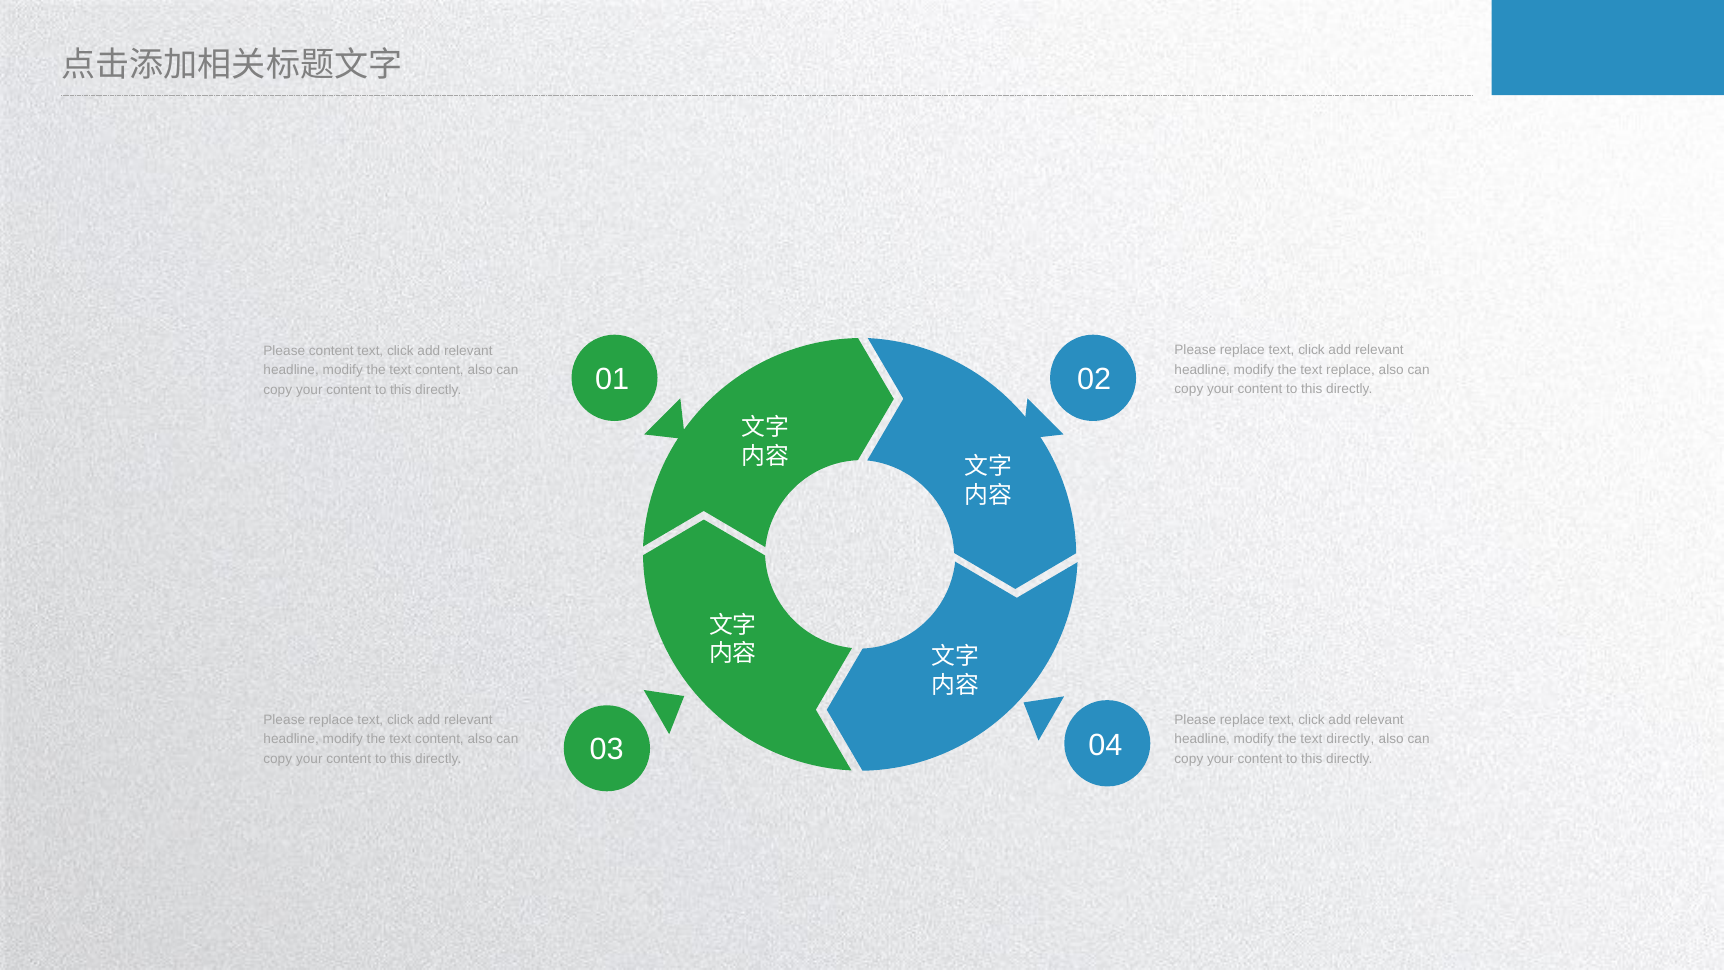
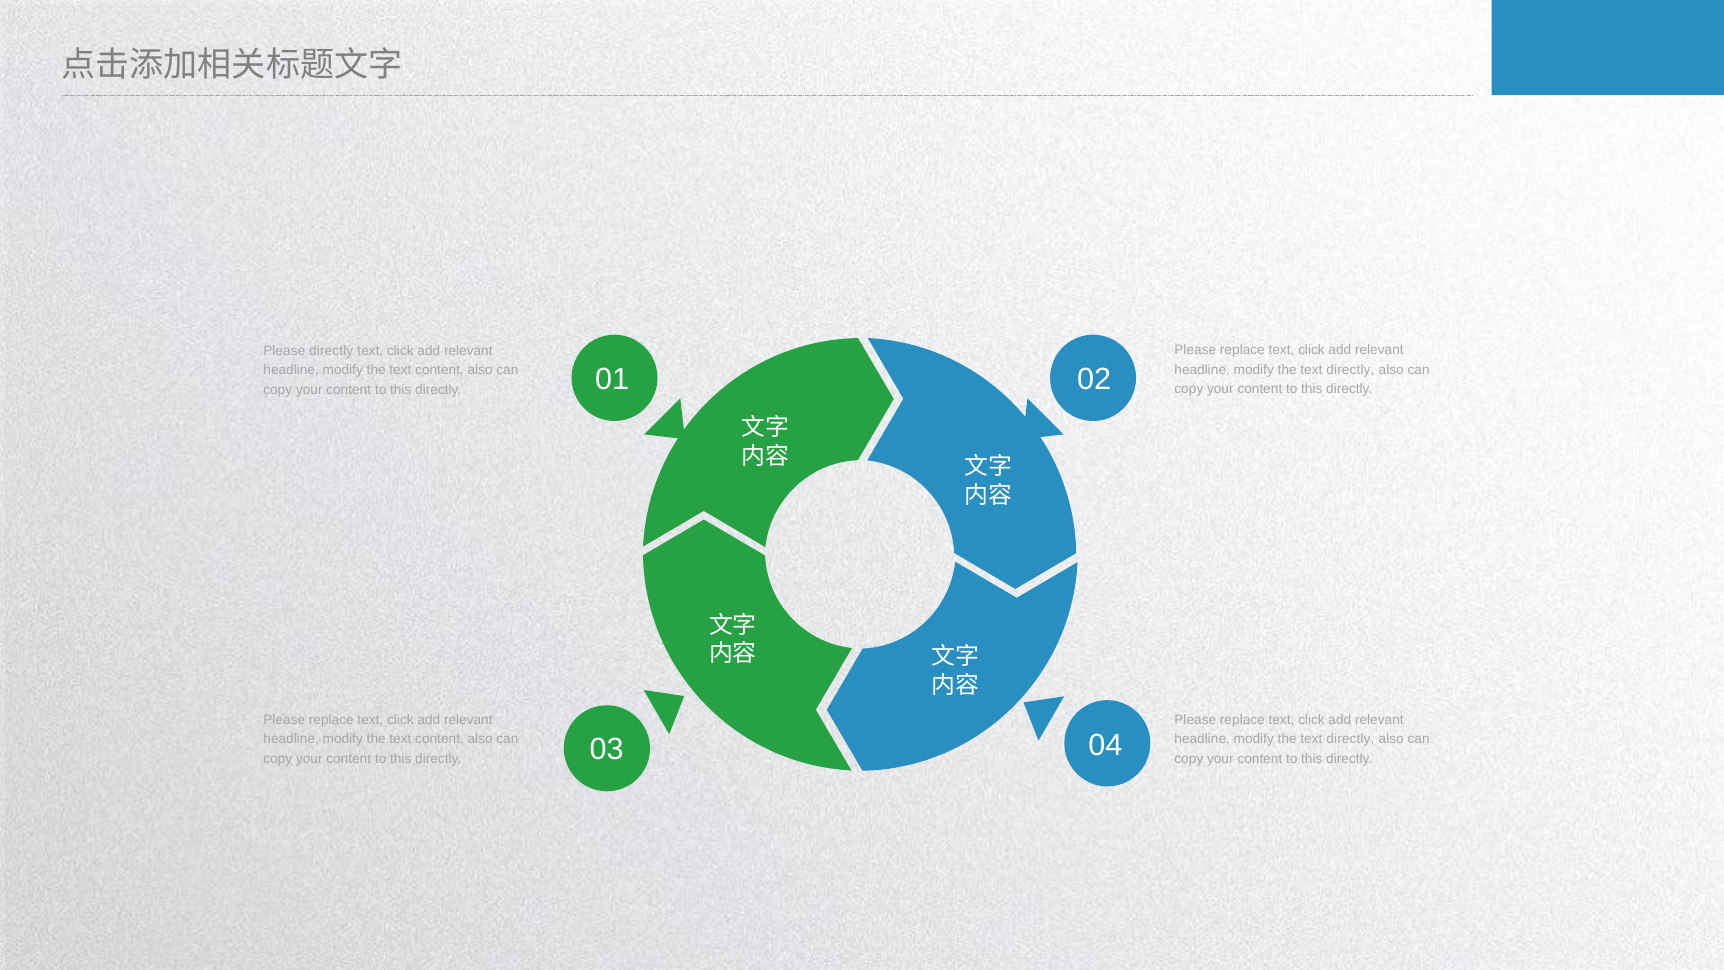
Please content: content -> directly
replace at (1350, 370): replace -> directly
